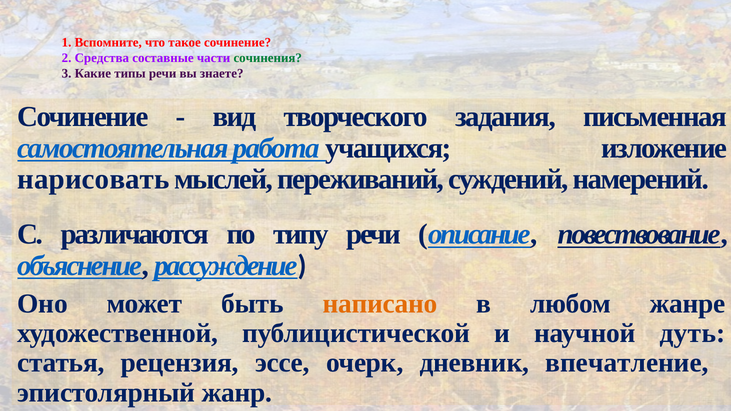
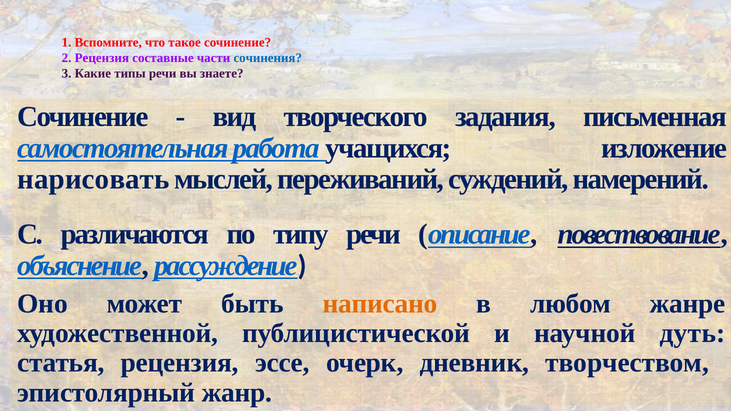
2 Средства: Средства -> Рецензия
сочинения colour: green -> blue
впечатление: впечатление -> творчеством
